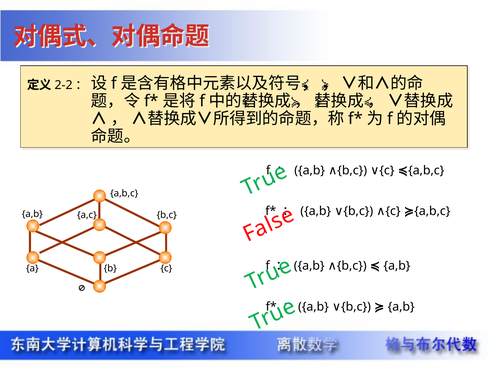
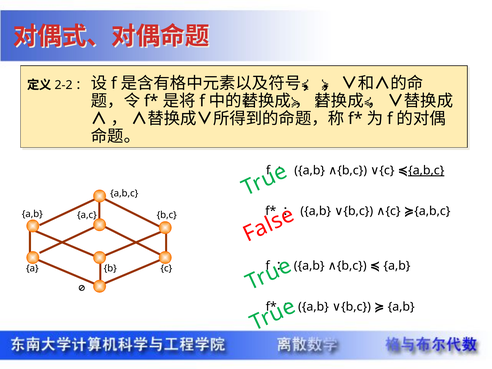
a,b,c at (426, 171) underline: none -> present
